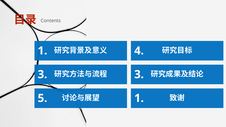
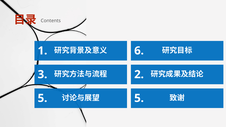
4: 4 -> 6
3 3: 3 -> 2
5 1: 1 -> 5
